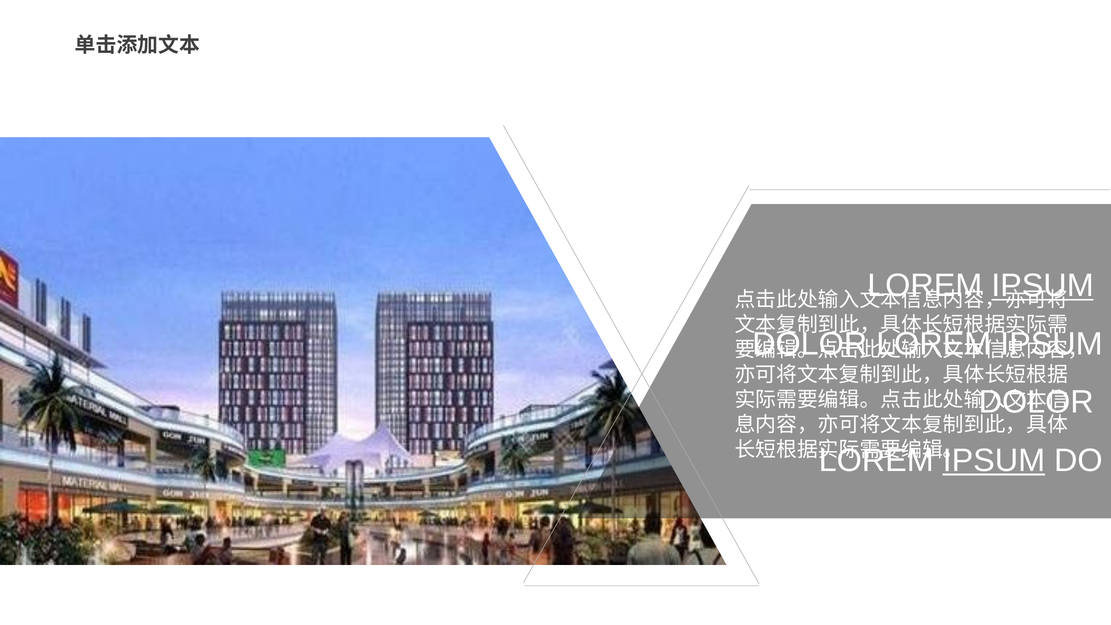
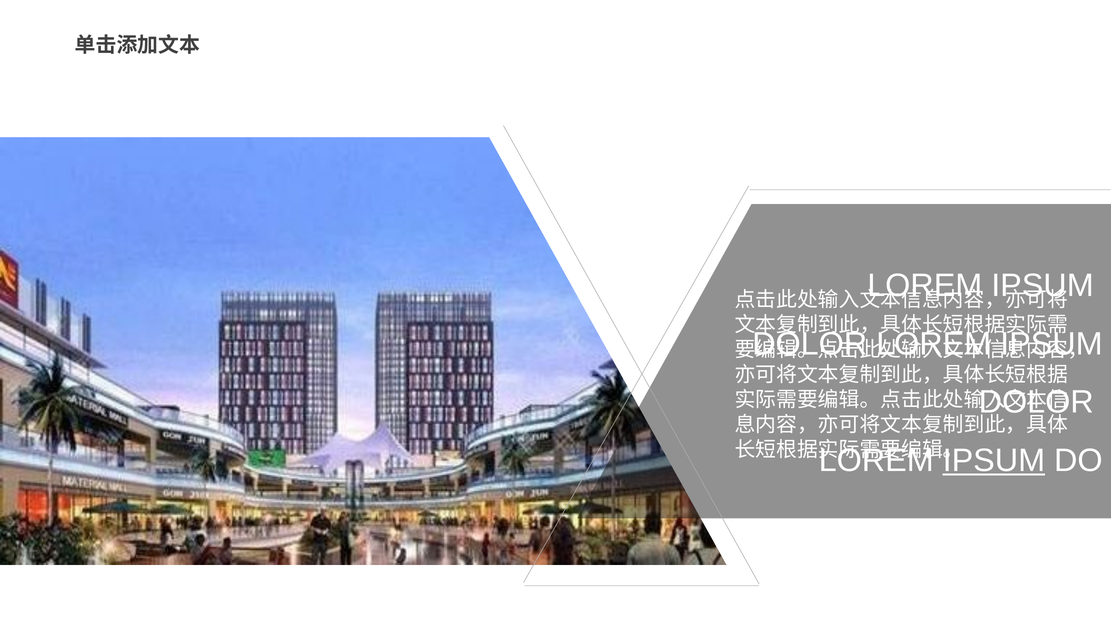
IPSUM at (1043, 286) underline: present -> none
